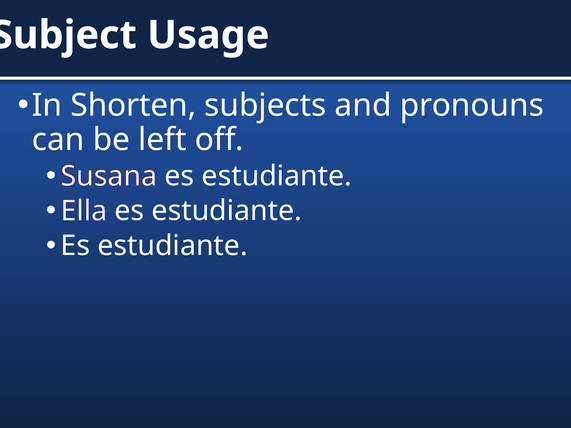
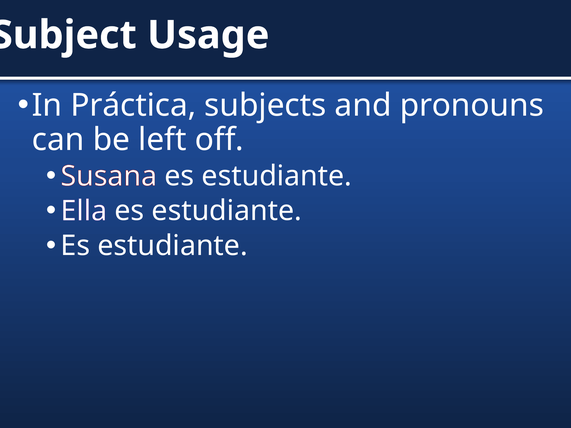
Shorten: Shorten -> Práctica
